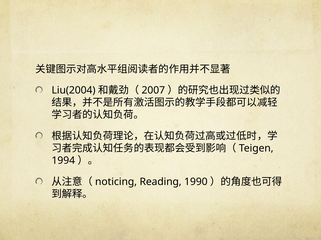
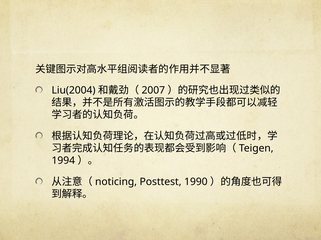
Reading: Reading -> Posttest
